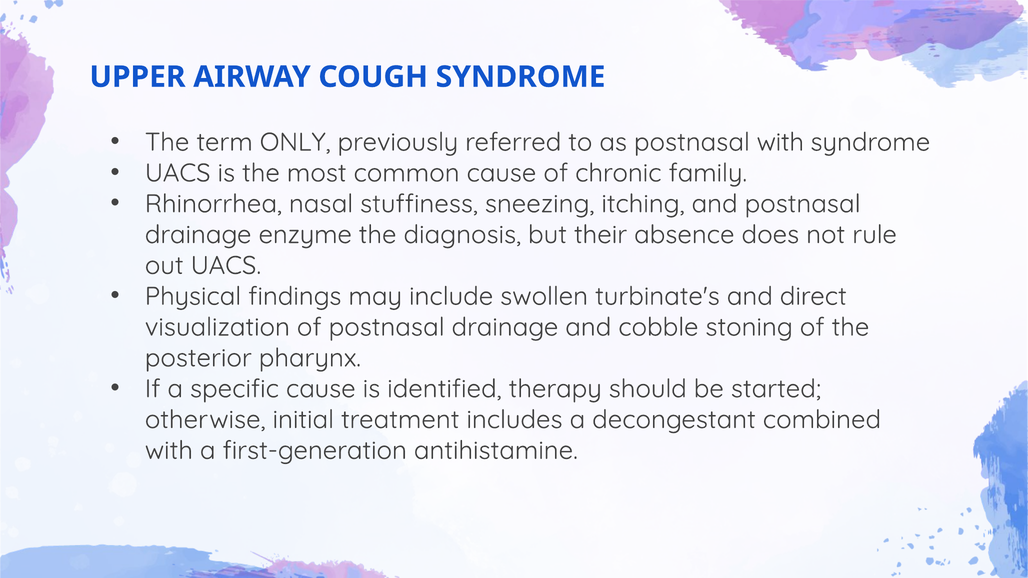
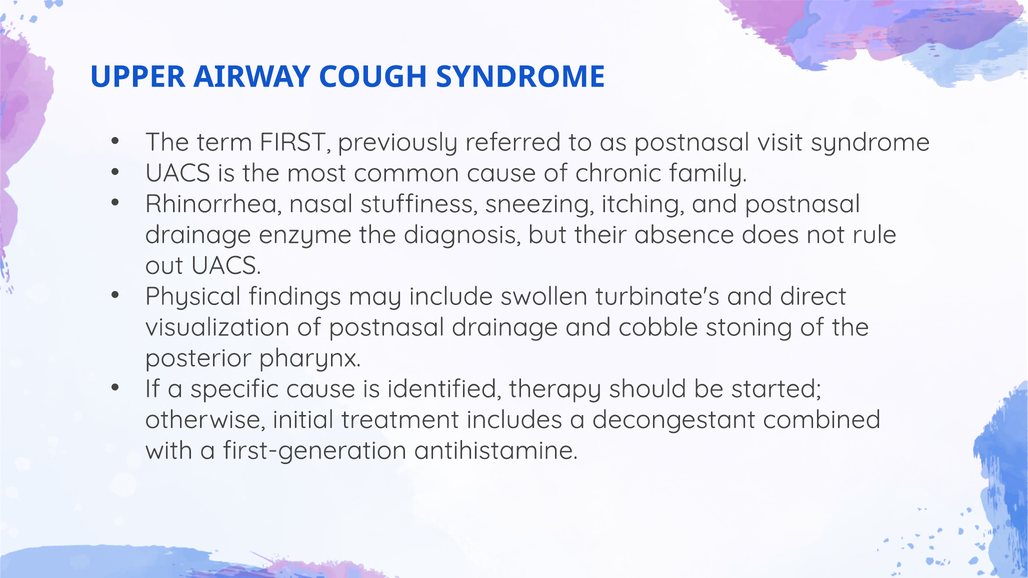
ONLY: ONLY -> FIRST
postnasal with: with -> visit
